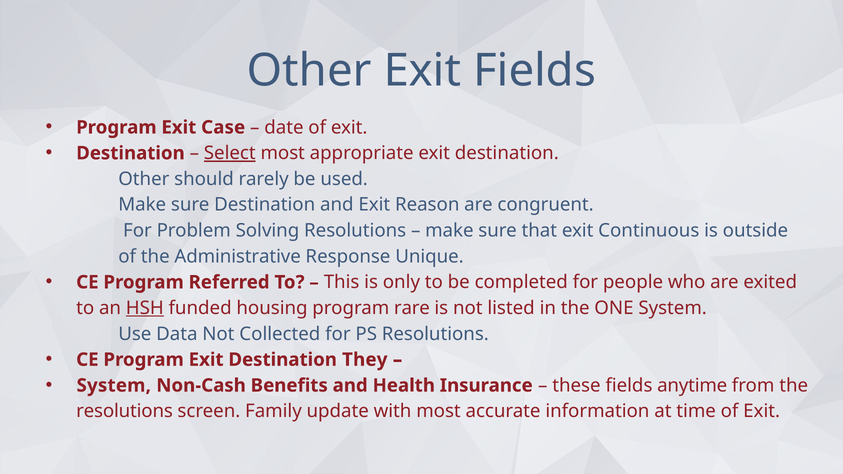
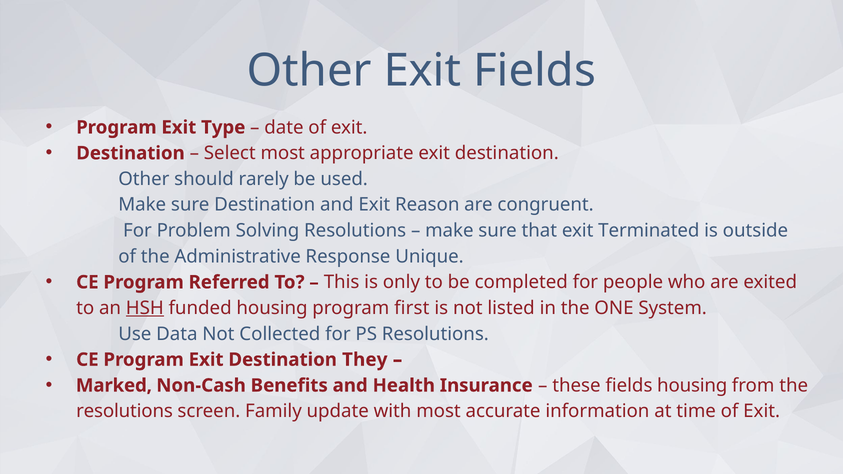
Case: Case -> Type
Select underline: present -> none
Continuous: Continuous -> Terminated
rare: rare -> first
System at (114, 386): System -> Marked
fields anytime: anytime -> housing
